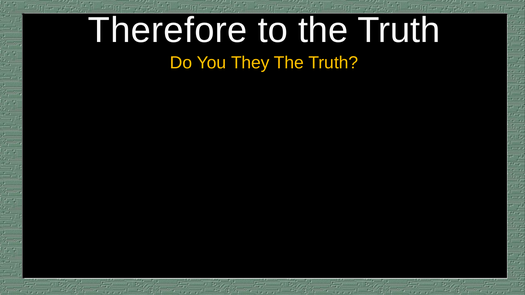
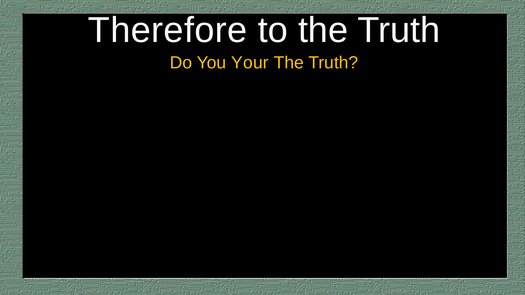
They: They -> Your
